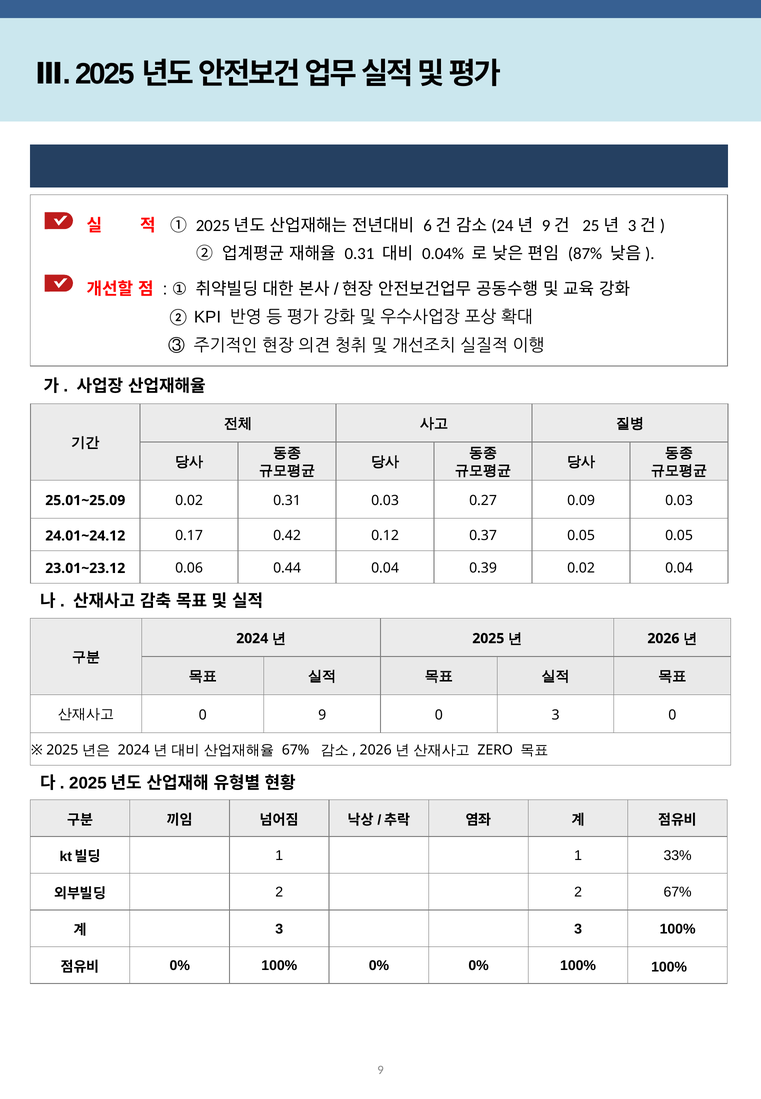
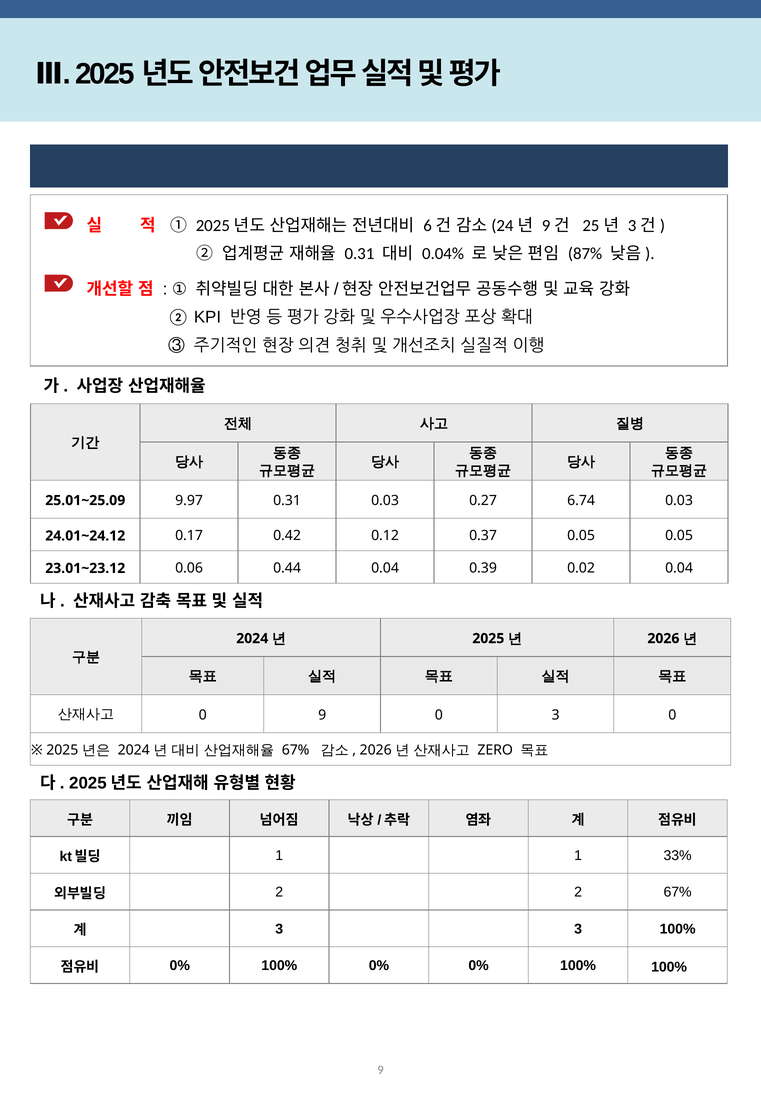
25.01~25.09 0.02: 0.02 -> 9.97
0.09: 0.09 -> 6.74
